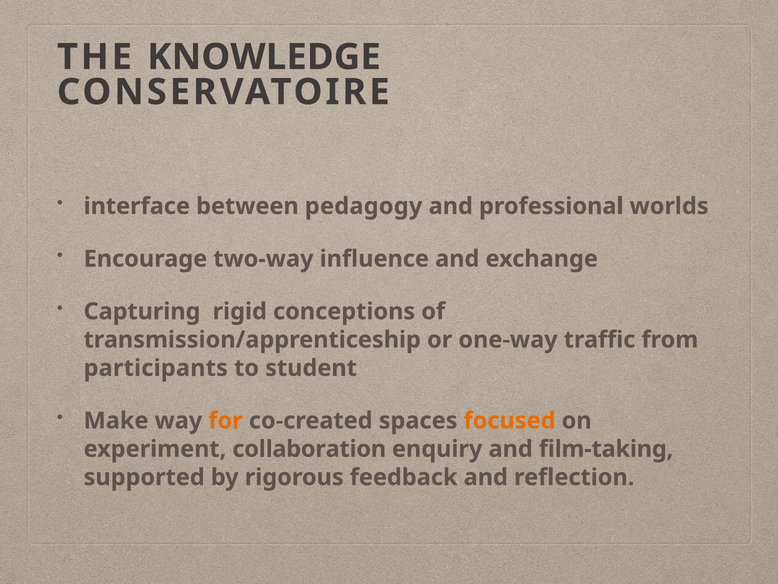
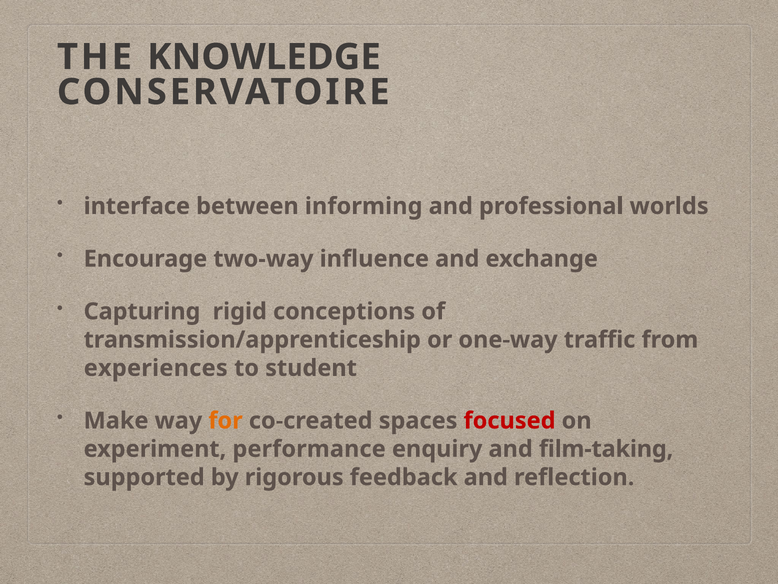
pedagogy: pedagogy -> informing
participants: participants -> experiences
focused colour: orange -> red
collaboration: collaboration -> performance
